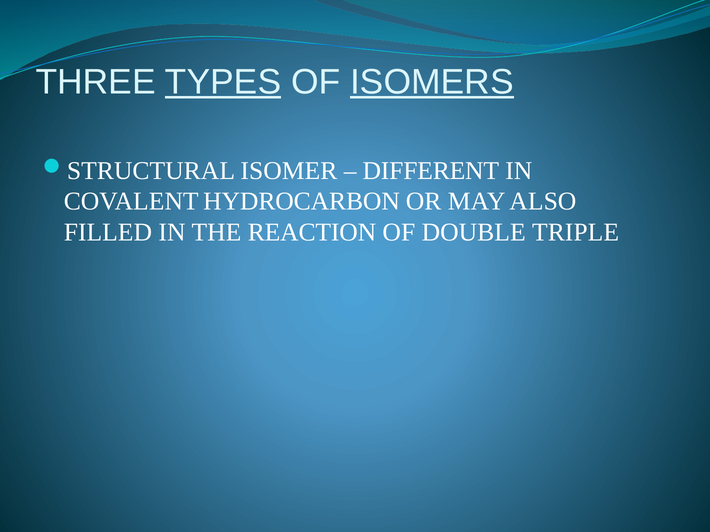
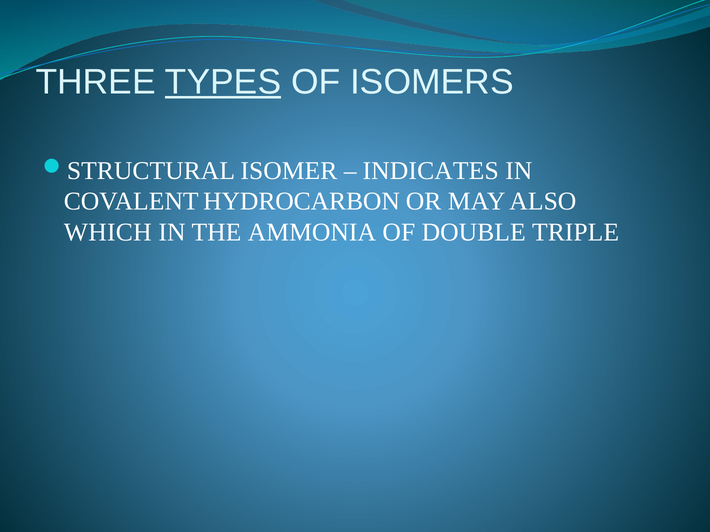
ISOMERS underline: present -> none
DIFFERENT: DIFFERENT -> INDICATES
FILLED: FILLED -> WHICH
REACTION: REACTION -> AMMONIA
